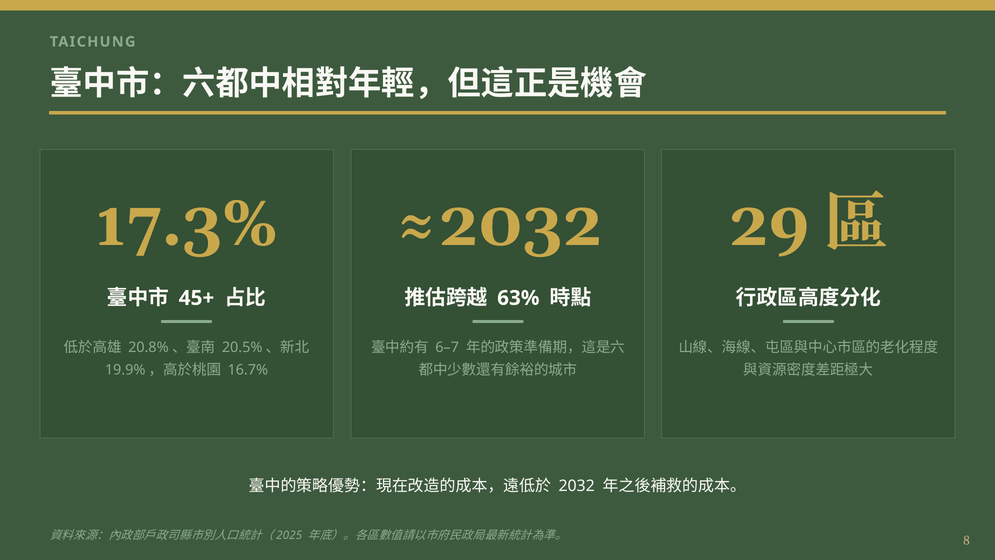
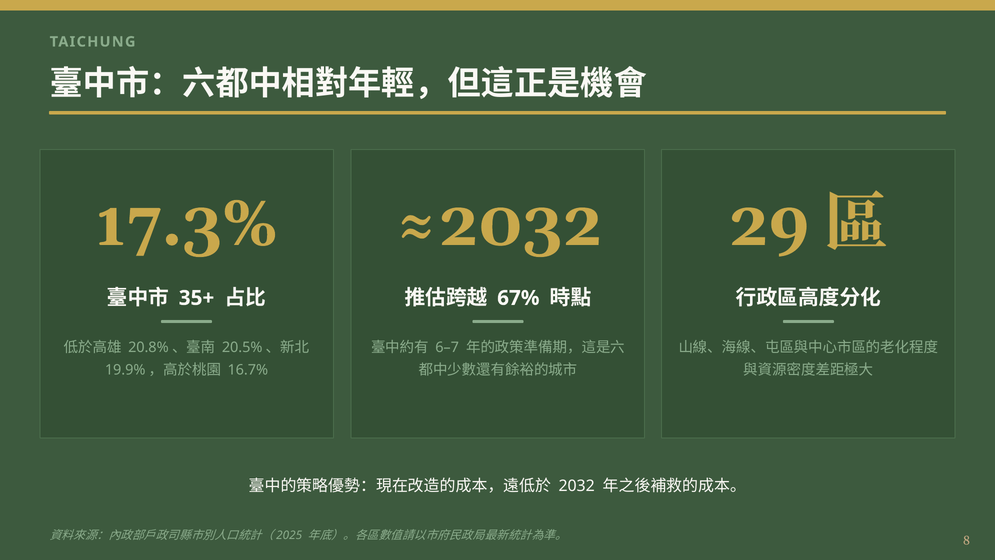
45+: 45+ -> 35+
63%: 63% -> 67%
